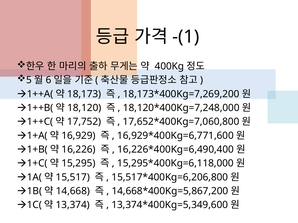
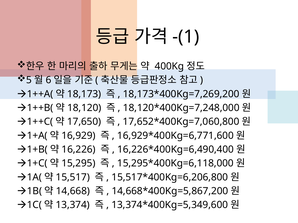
17,752: 17,752 -> 17,650
